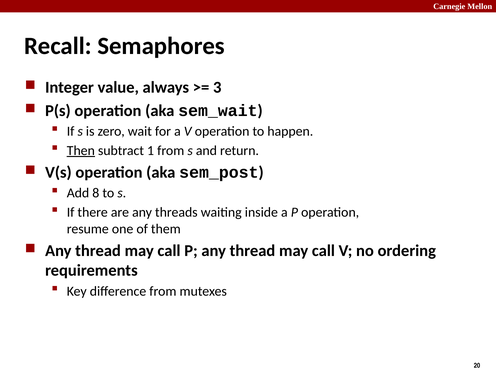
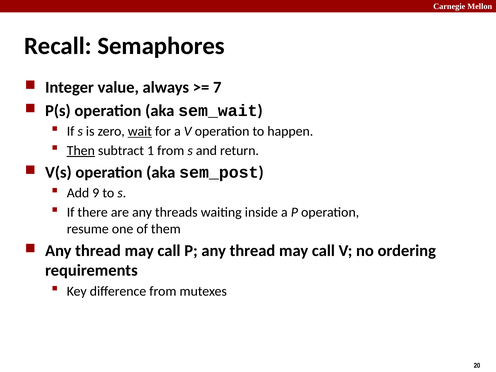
3: 3 -> 7
wait underline: none -> present
8: 8 -> 9
